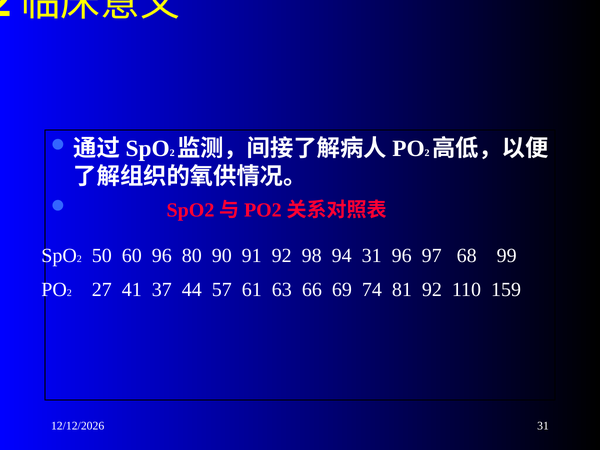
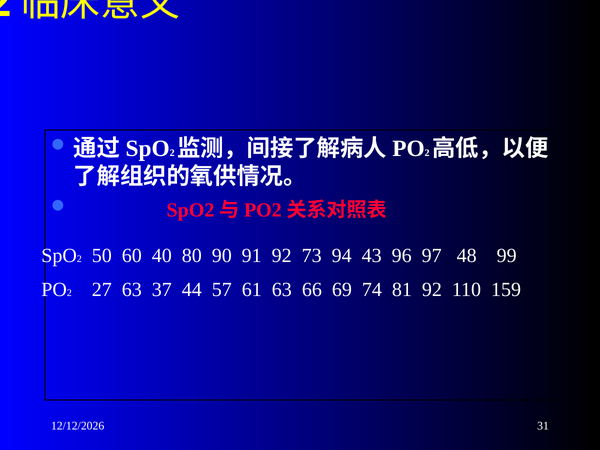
60 96: 96 -> 40
98: 98 -> 73
94 31: 31 -> 43
68: 68 -> 48
27 41: 41 -> 63
